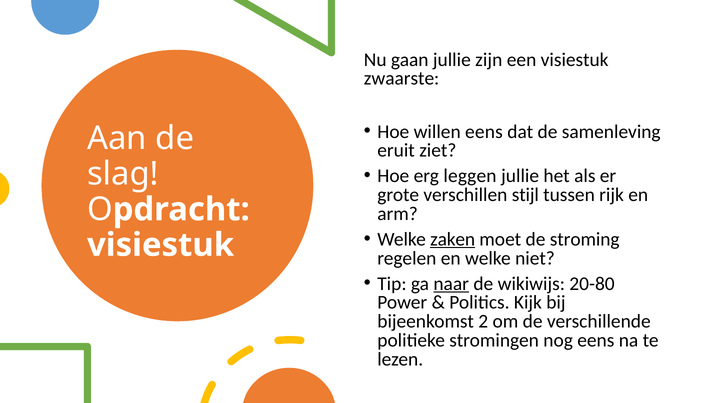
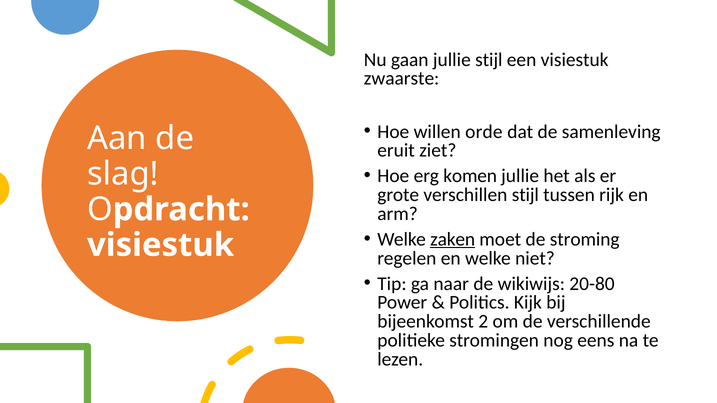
jullie zijn: zijn -> stijl
willen eens: eens -> orde
leggen: leggen -> komen
naar underline: present -> none
